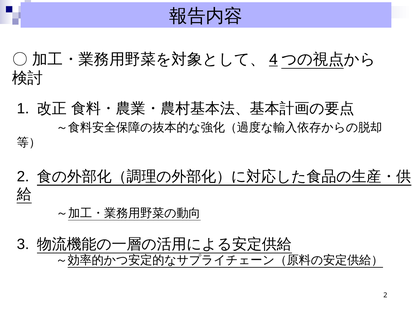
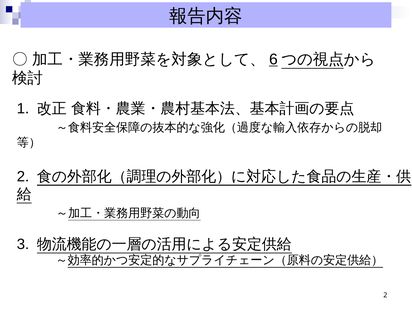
4: 4 -> 6
